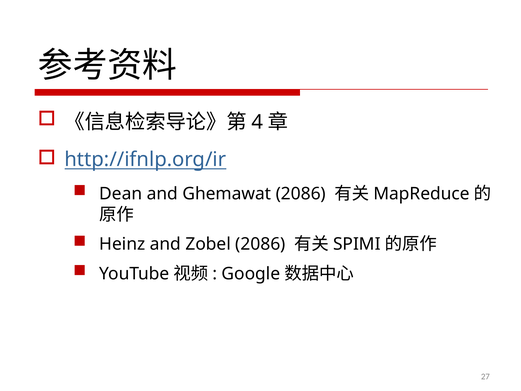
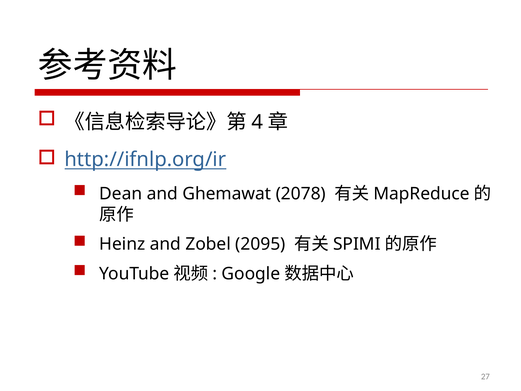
Ghemawat 2086: 2086 -> 2078
Zobel 2086: 2086 -> 2095
